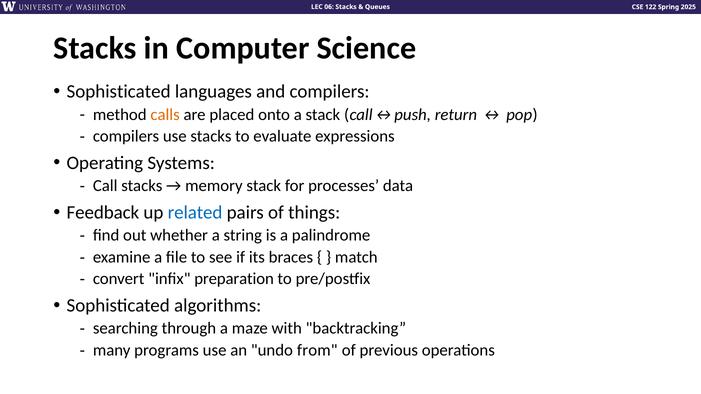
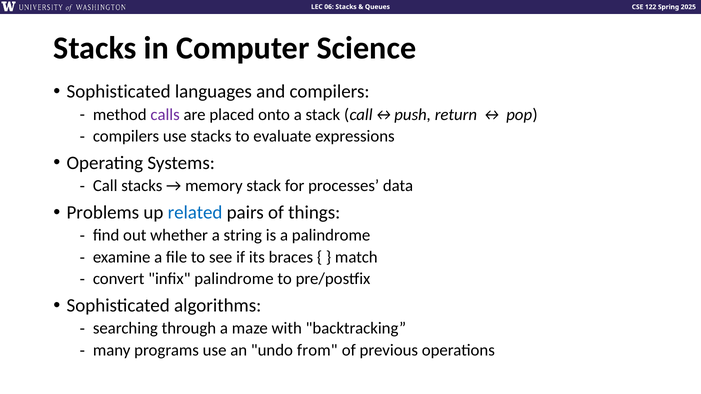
calls colour: orange -> purple
Feedback: Feedback -> Problems
infix preparation: preparation -> palindrome
